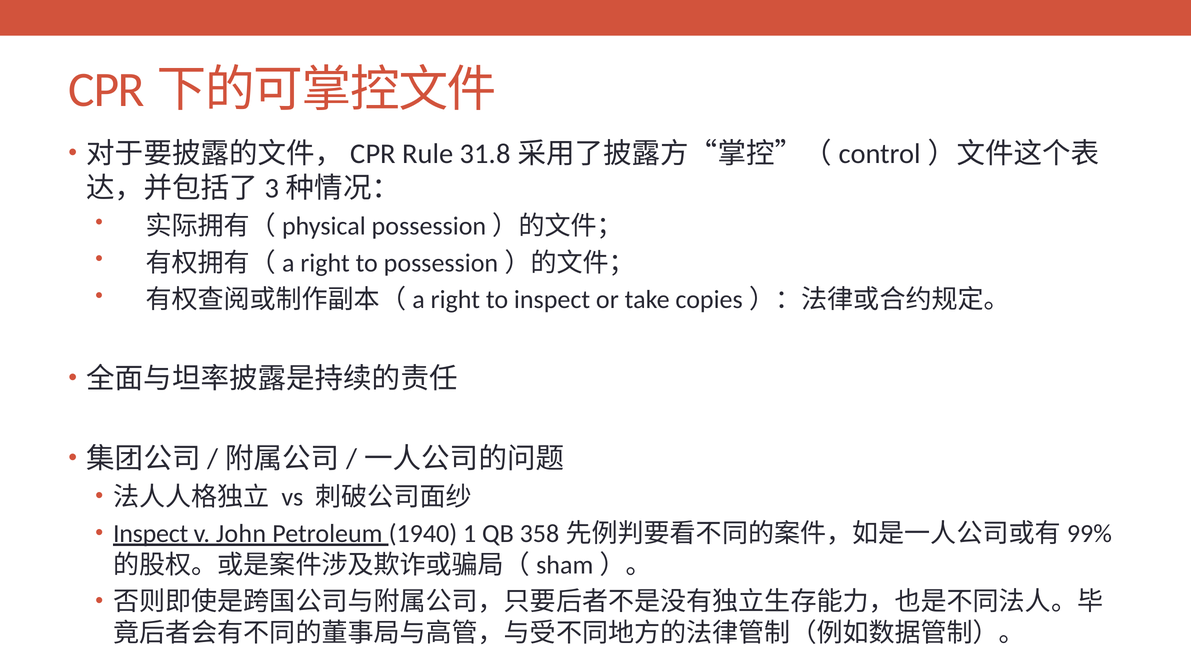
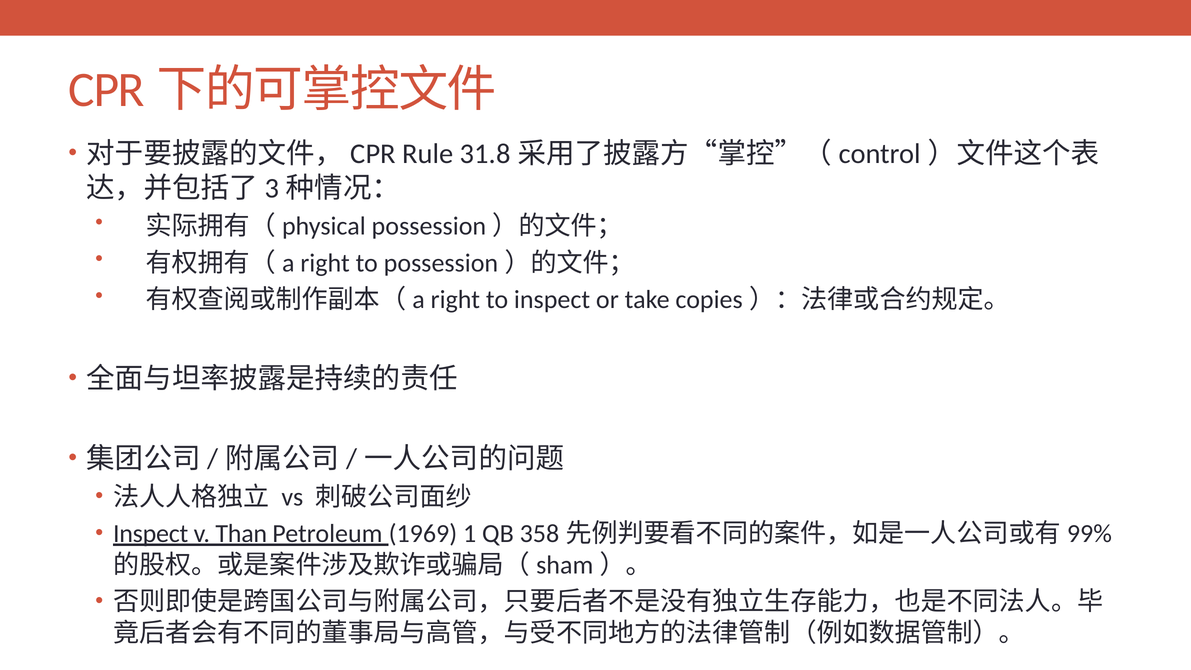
John: John -> Than
1940: 1940 -> 1969
